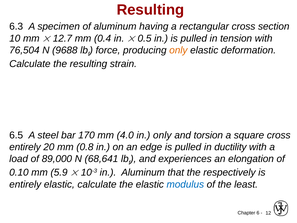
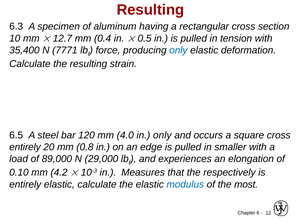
76,504: 76,504 -> 35,400
9688: 9688 -> 7771
only at (178, 50) colour: orange -> blue
170: 170 -> 120
torsion: torsion -> occurs
ductility: ductility -> smaller
68,641: 68,641 -> 29,000
5.9: 5.9 -> 4.2
in Aluminum: Aluminum -> Measures
least: least -> most
